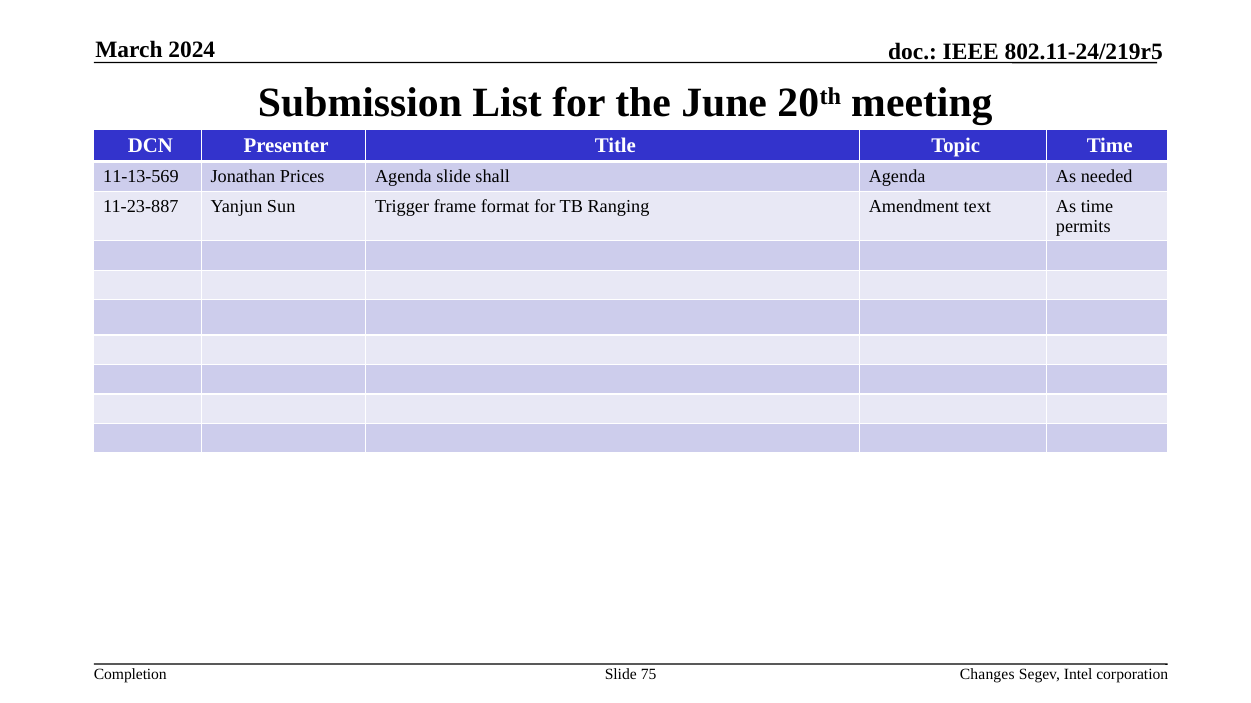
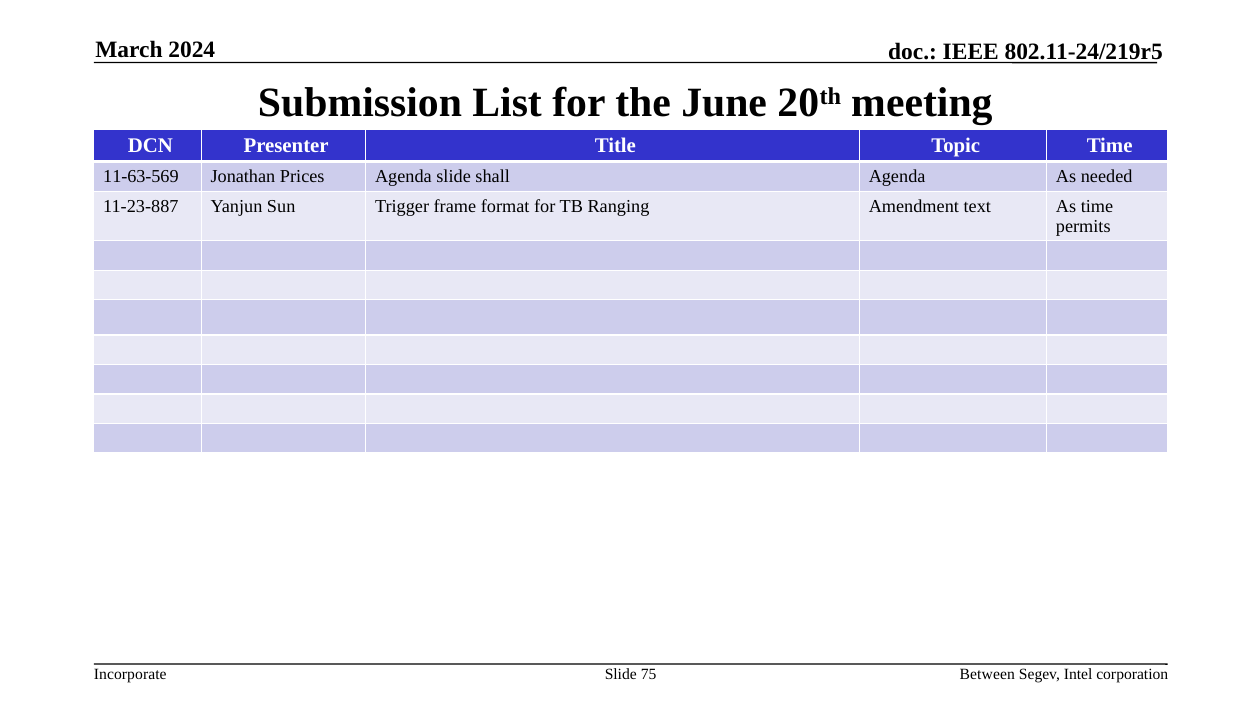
11-13-569: 11-13-569 -> 11-63-569
Completion: Completion -> Incorporate
Changes: Changes -> Between
